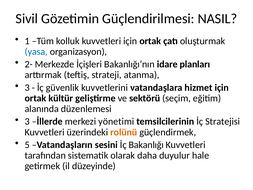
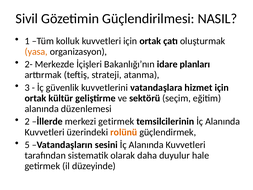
yasa colour: blue -> orange
3 at (27, 121): 3 -> 2
merkezi yönetimi: yönetimi -> getirmek
temsilcilerinin İç Stratejisi: Stratejisi -> Alanında
sesini İç Bakanlığı: Bakanlığı -> Alanında
